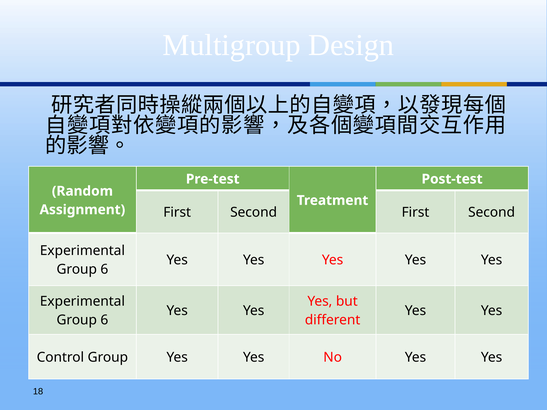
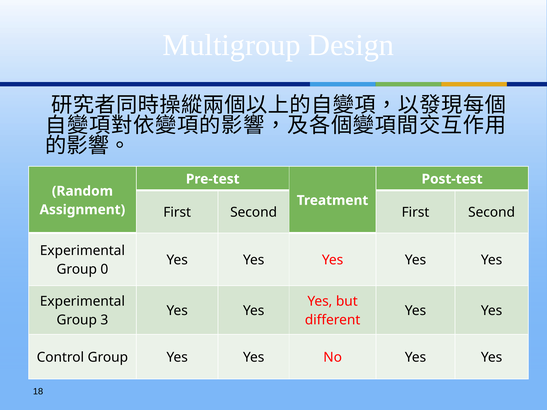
6 at (104, 270): 6 -> 0
6 at (104, 320): 6 -> 3
